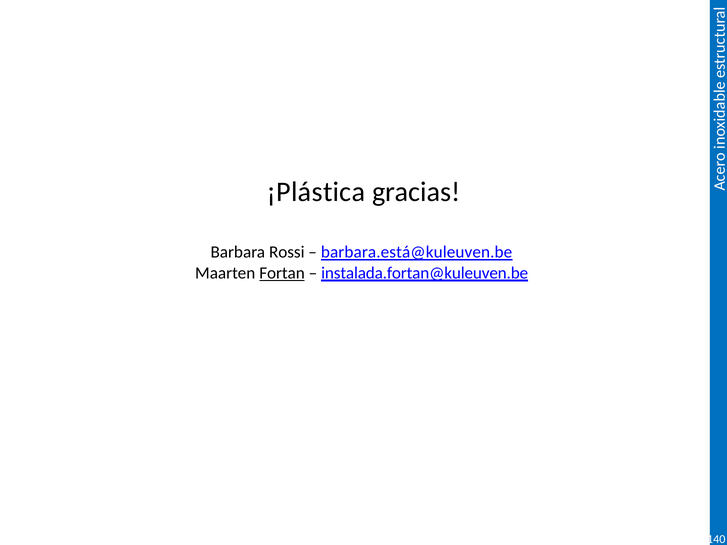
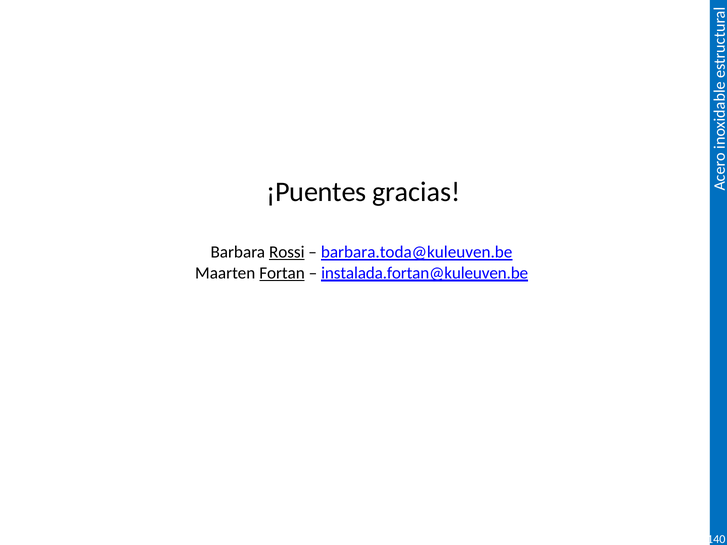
¡Plástica: ¡Plástica -> ¡Puentes
Rossi underline: none -> present
barbara.está@kuleuven.be: barbara.está@kuleuven.be -> barbara.toda@kuleuven.be
